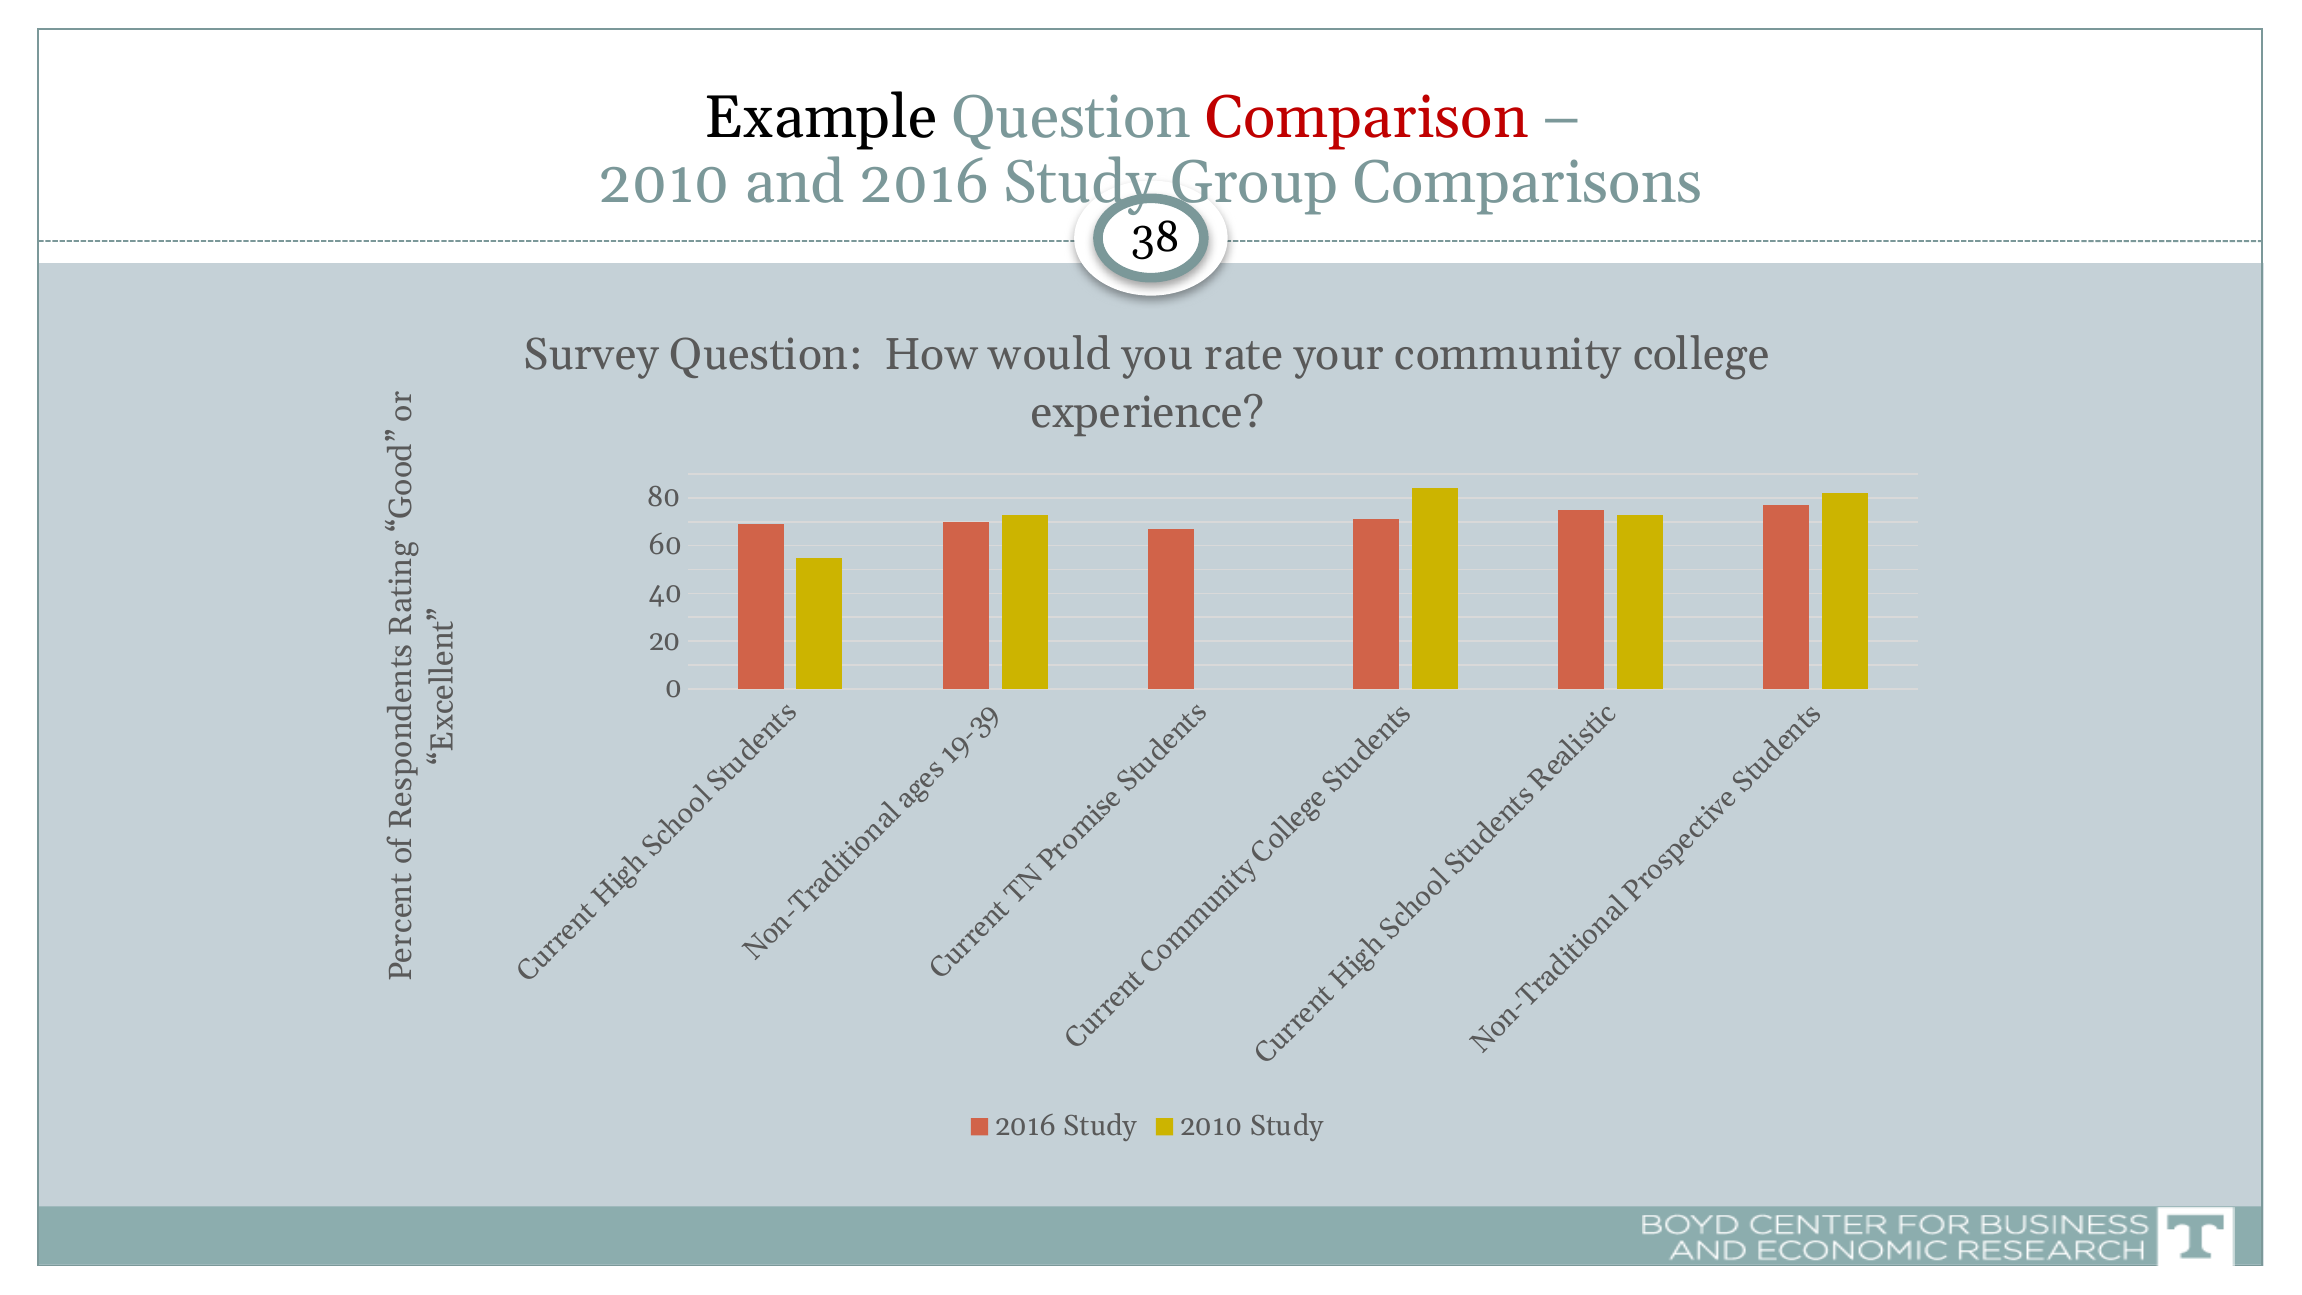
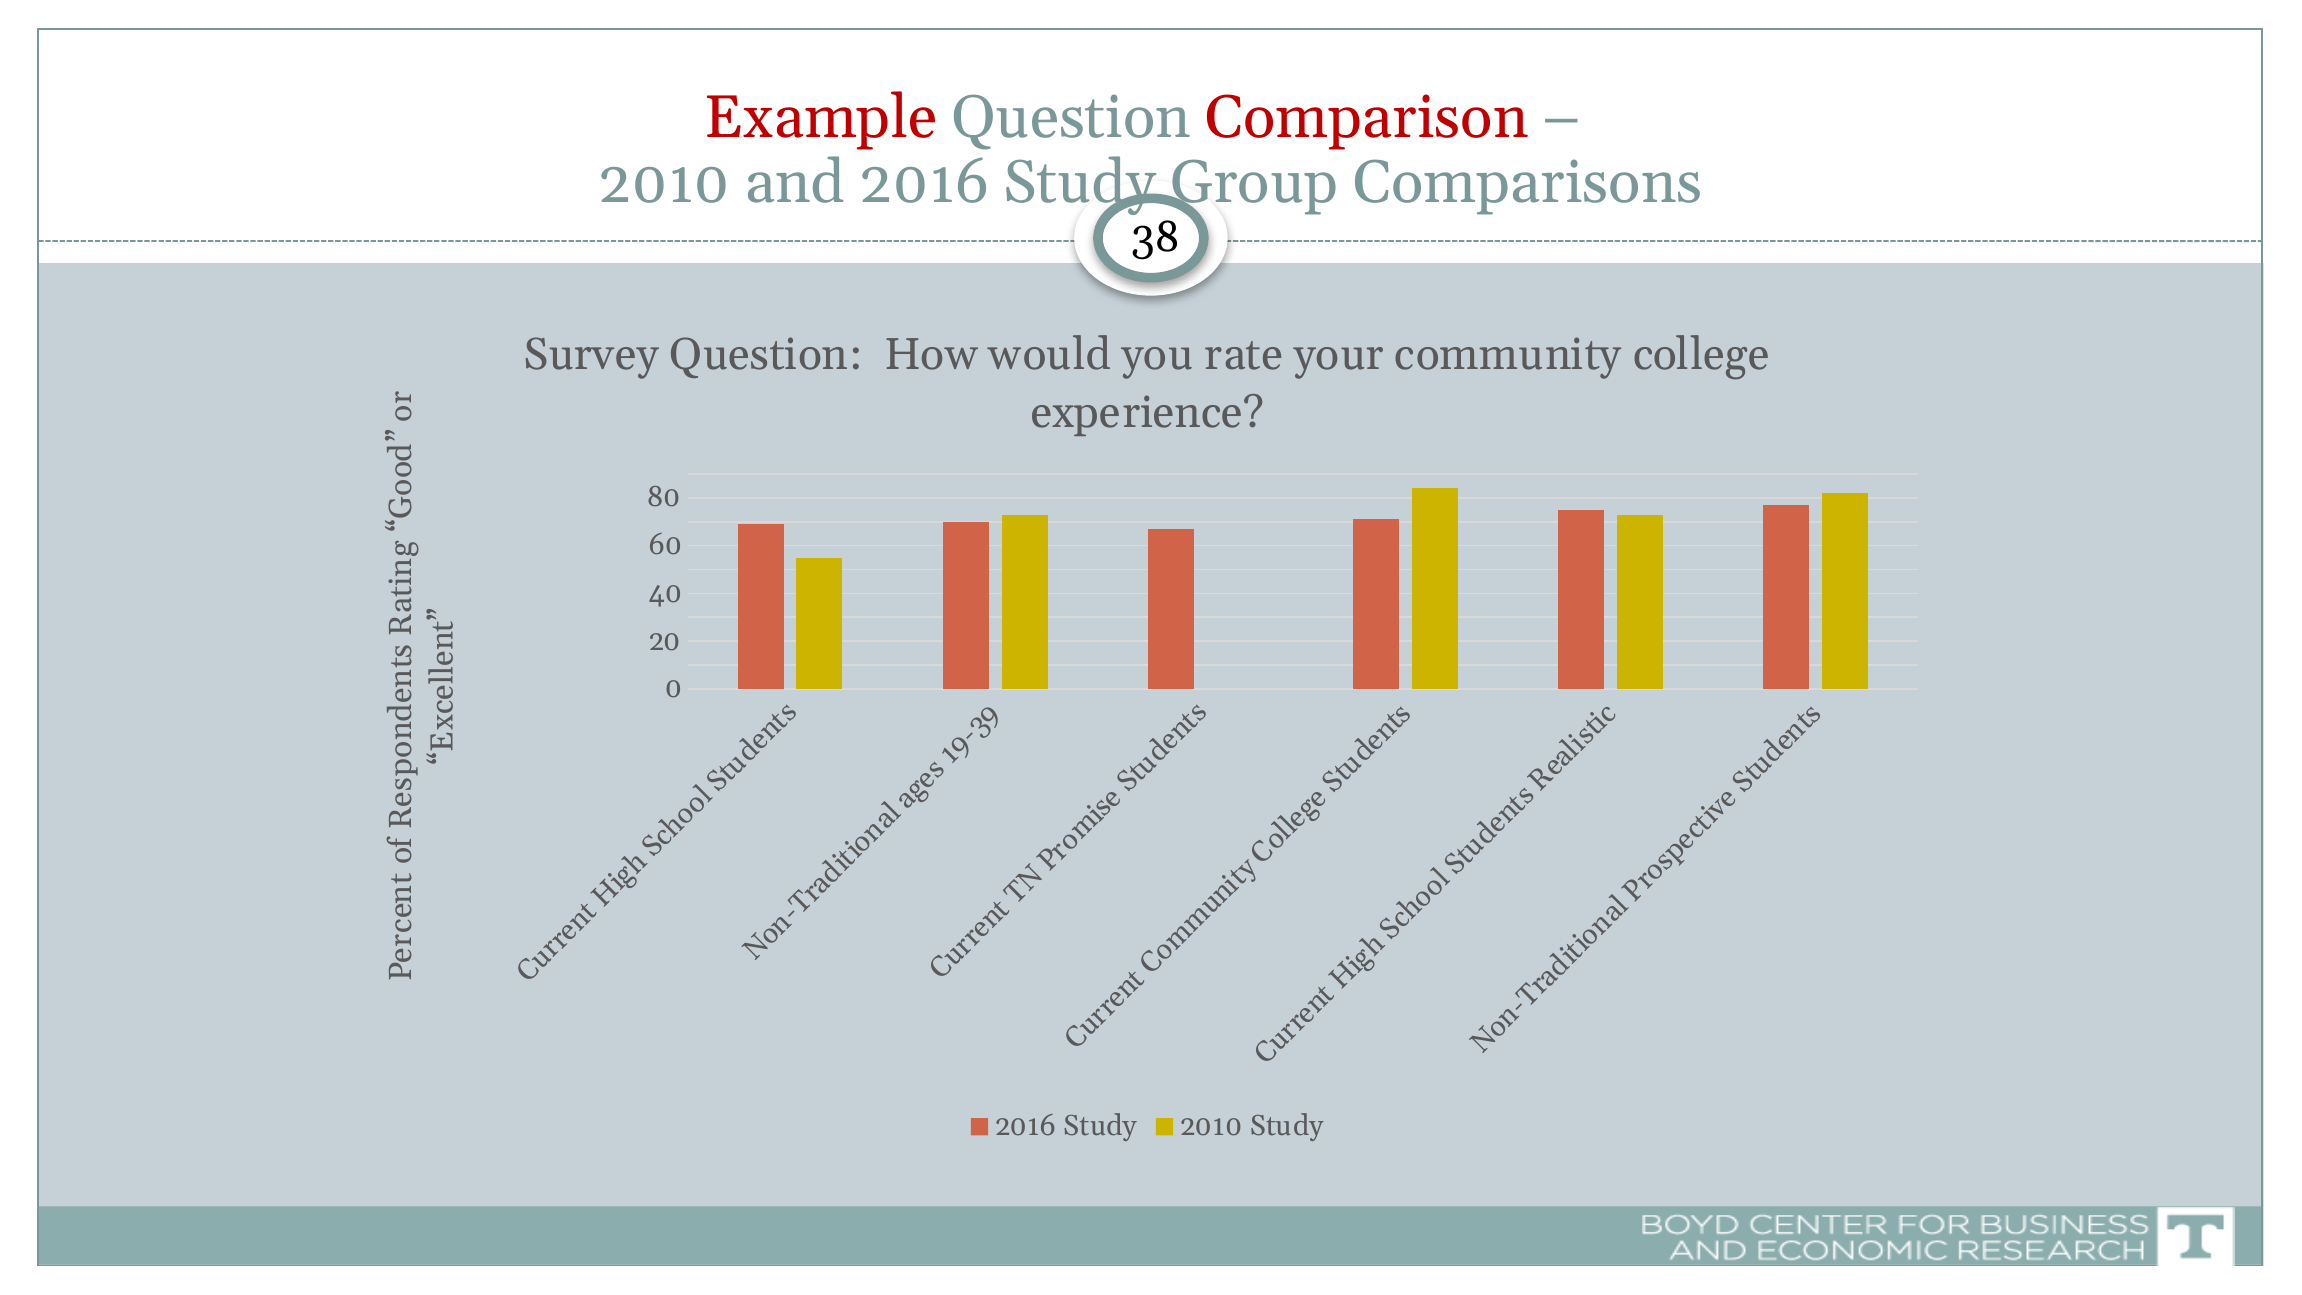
Example colour: black -> red
